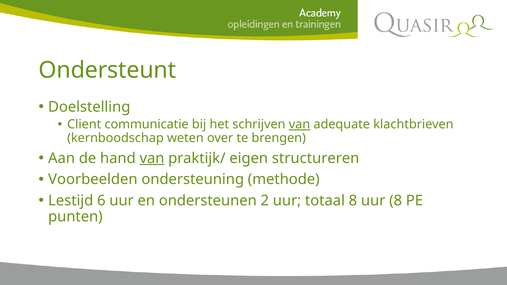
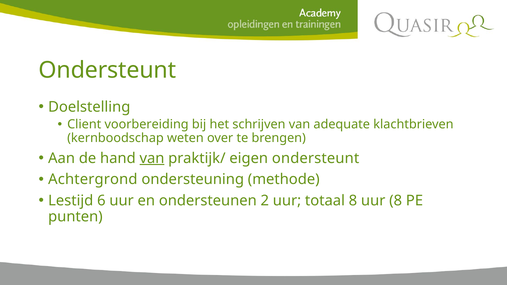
communicatie: communicatie -> voorbereiding
van at (299, 124) underline: present -> none
eigen structureren: structureren -> ondersteunt
Voorbeelden: Voorbeelden -> Achtergrond
